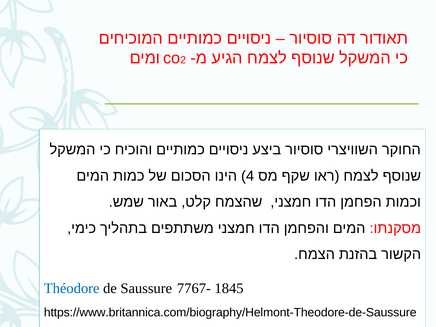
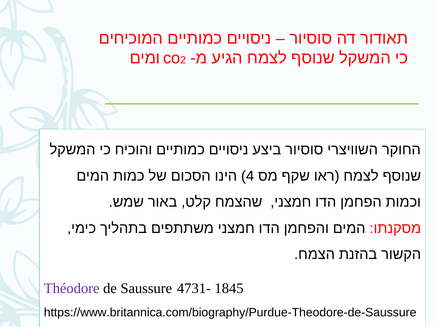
Théodore colour: blue -> purple
7767-: 7767- -> 4731-
https://www.britannica.com/biography/Helmont-Theodore-de-Saussure: https://www.britannica.com/biography/Helmont-Theodore-de-Saussure -> https://www.britannica.com/biography/Purdue-Theodore-de-Saussure
